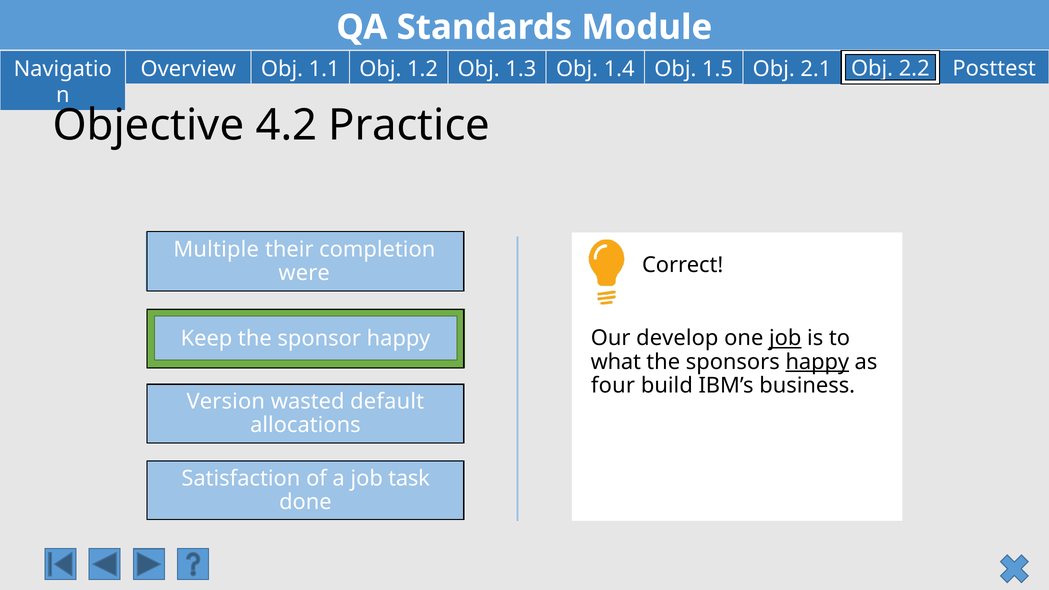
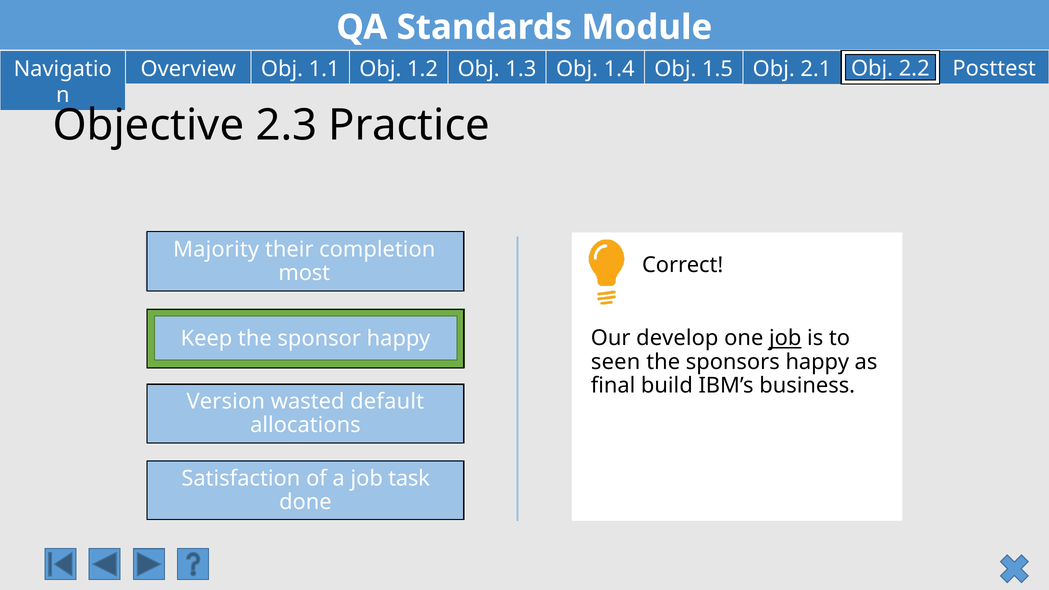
4.2: 4.2 -> 2.3
Multiple: Multiple -> Majority
were: were -> most
what: what -> seen
happy at (817, 362) underline: present -> none
four: four -> final
